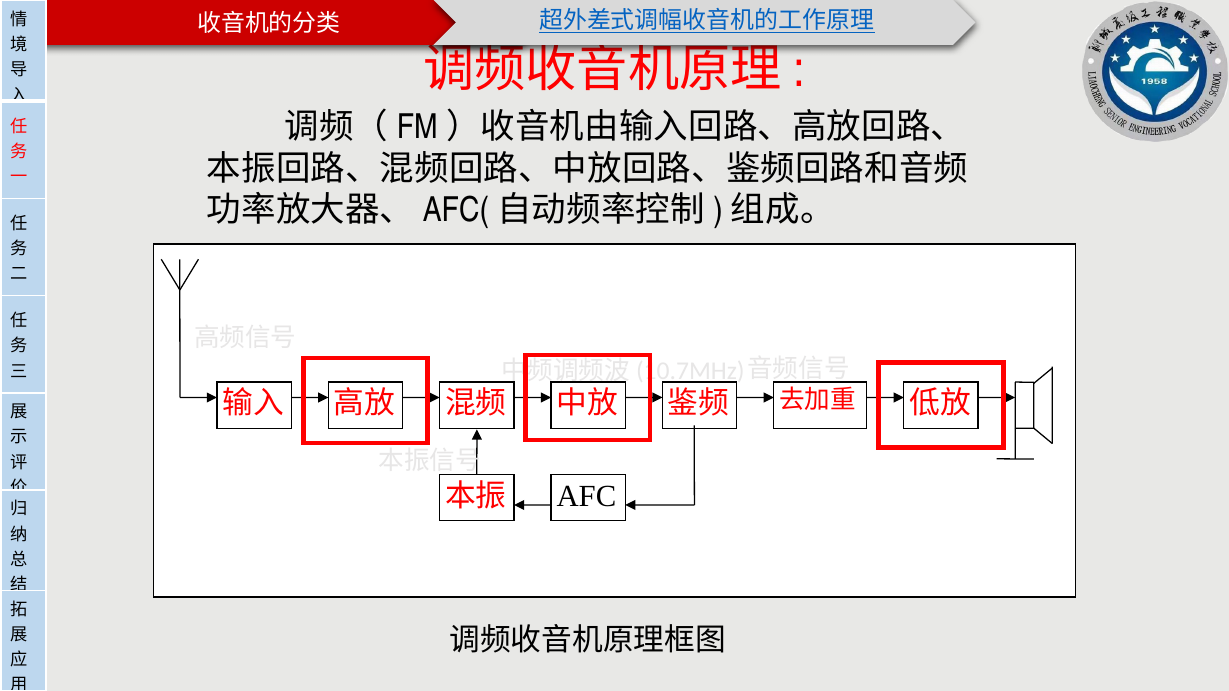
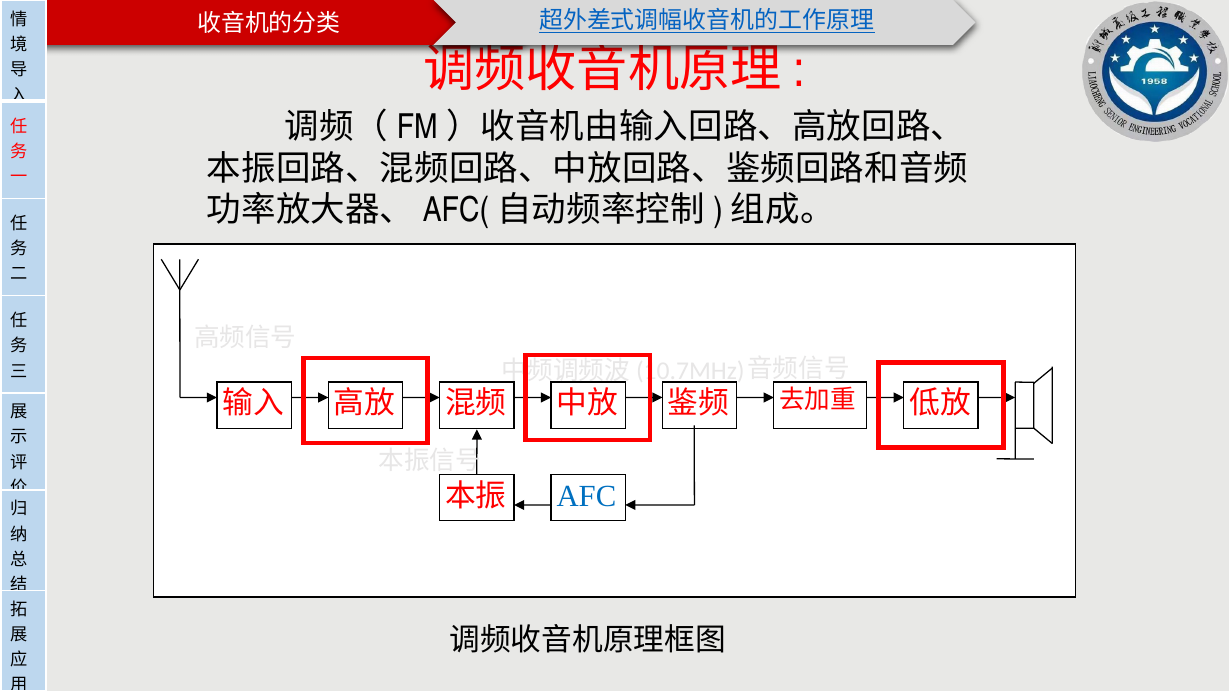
AFC colour: black -> blue
